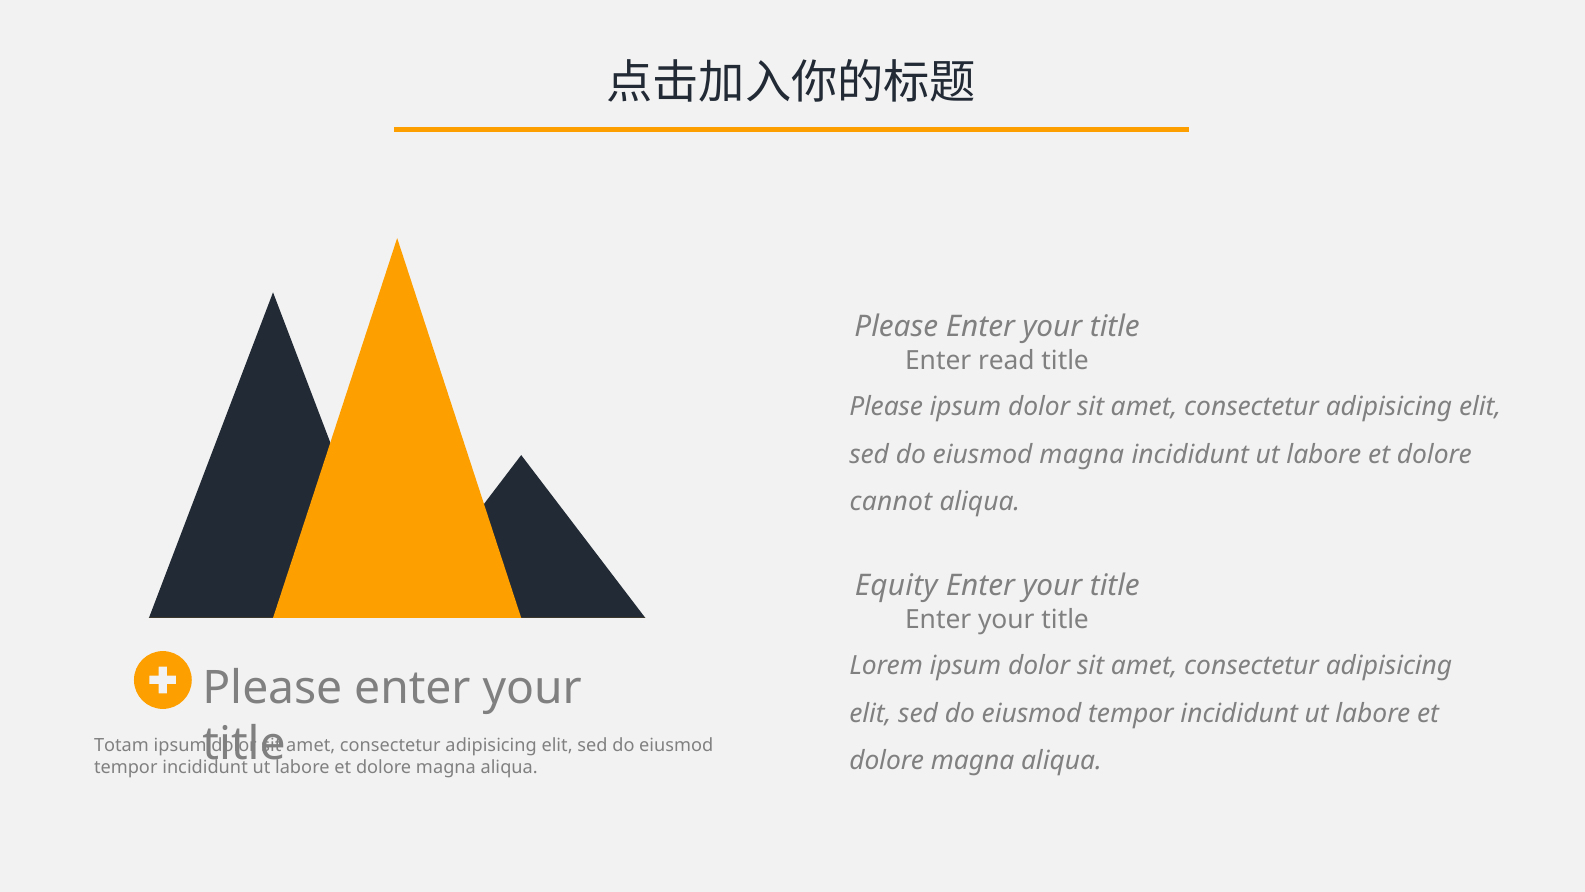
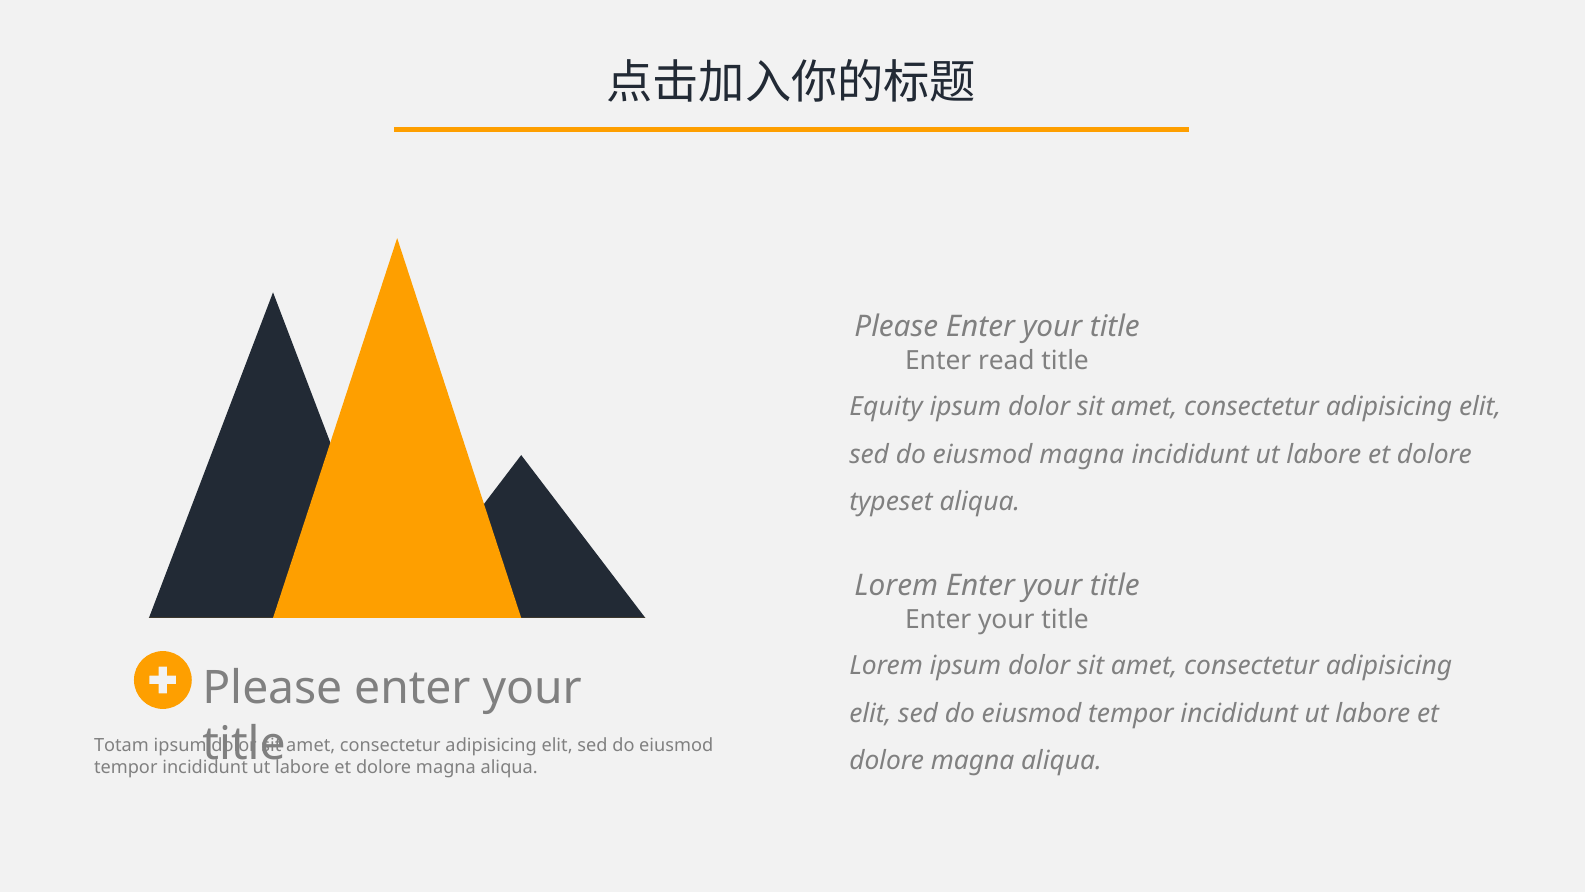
Please at (886, 407): Please -> Equity
cannot: cannot -> typeset
Equity at (896, 586): Equity -> Lorem
